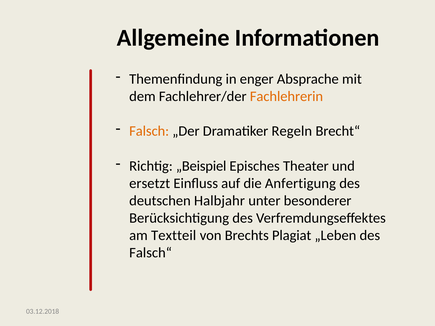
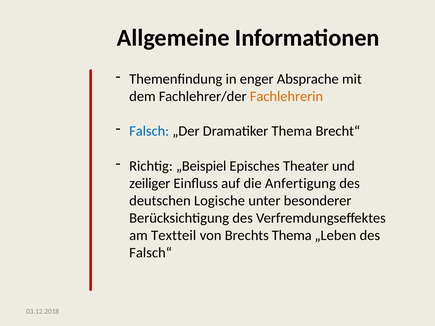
Falsch colour: orange -> blue
Dramatiker Regeln: Regeln -> Thema
ersetzt: ersetzt -> zeiliger
Halbjahr: Halbjahr -> Logische
Brechts Plagiat: Plagiat -> Thema
